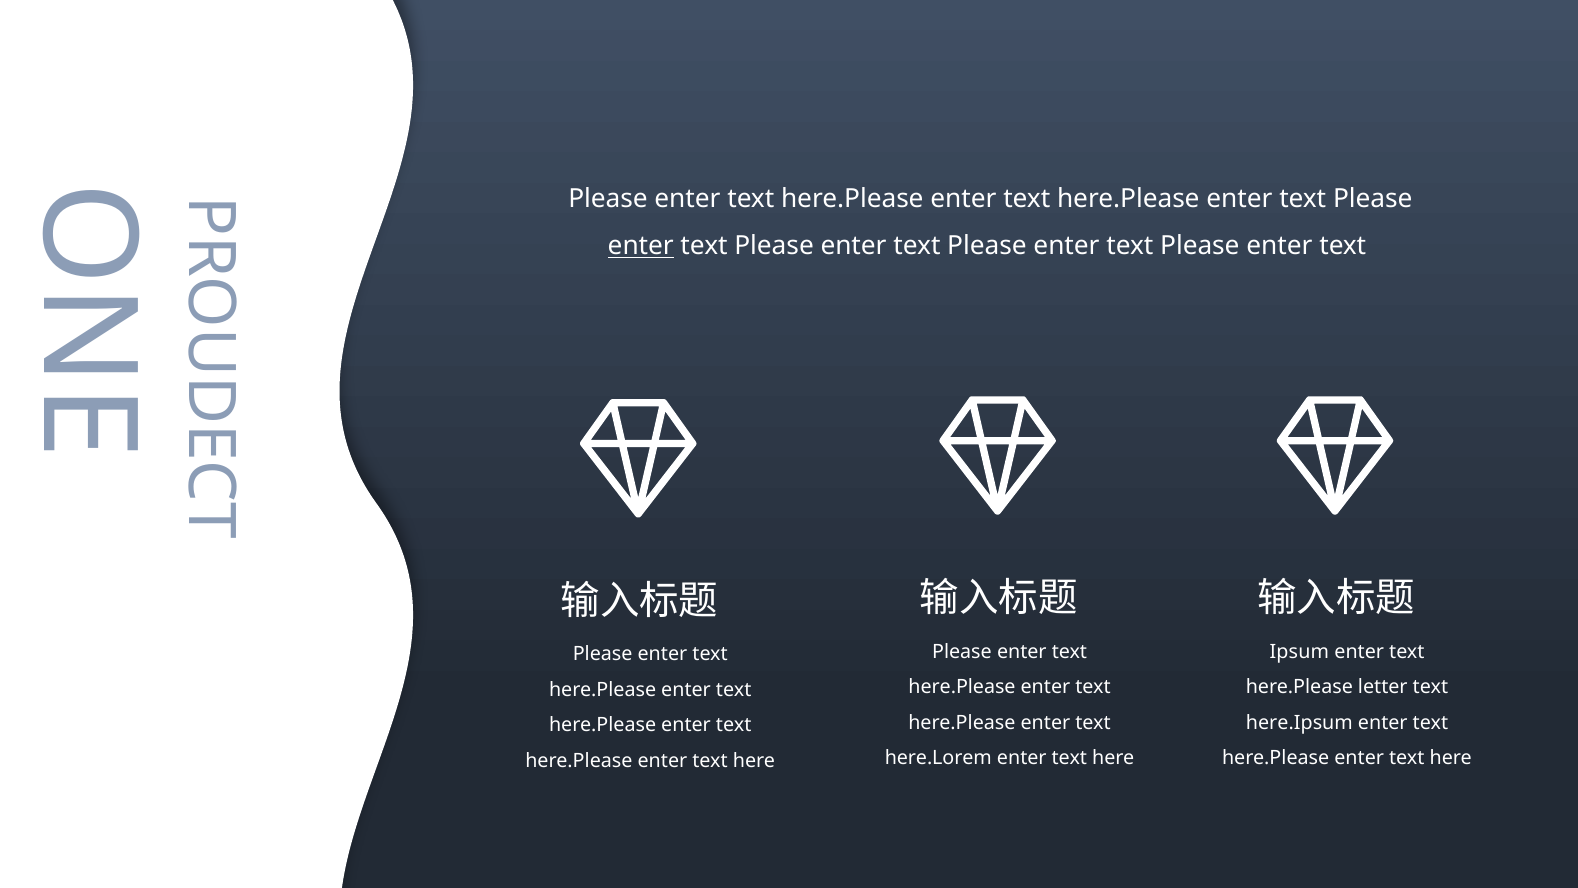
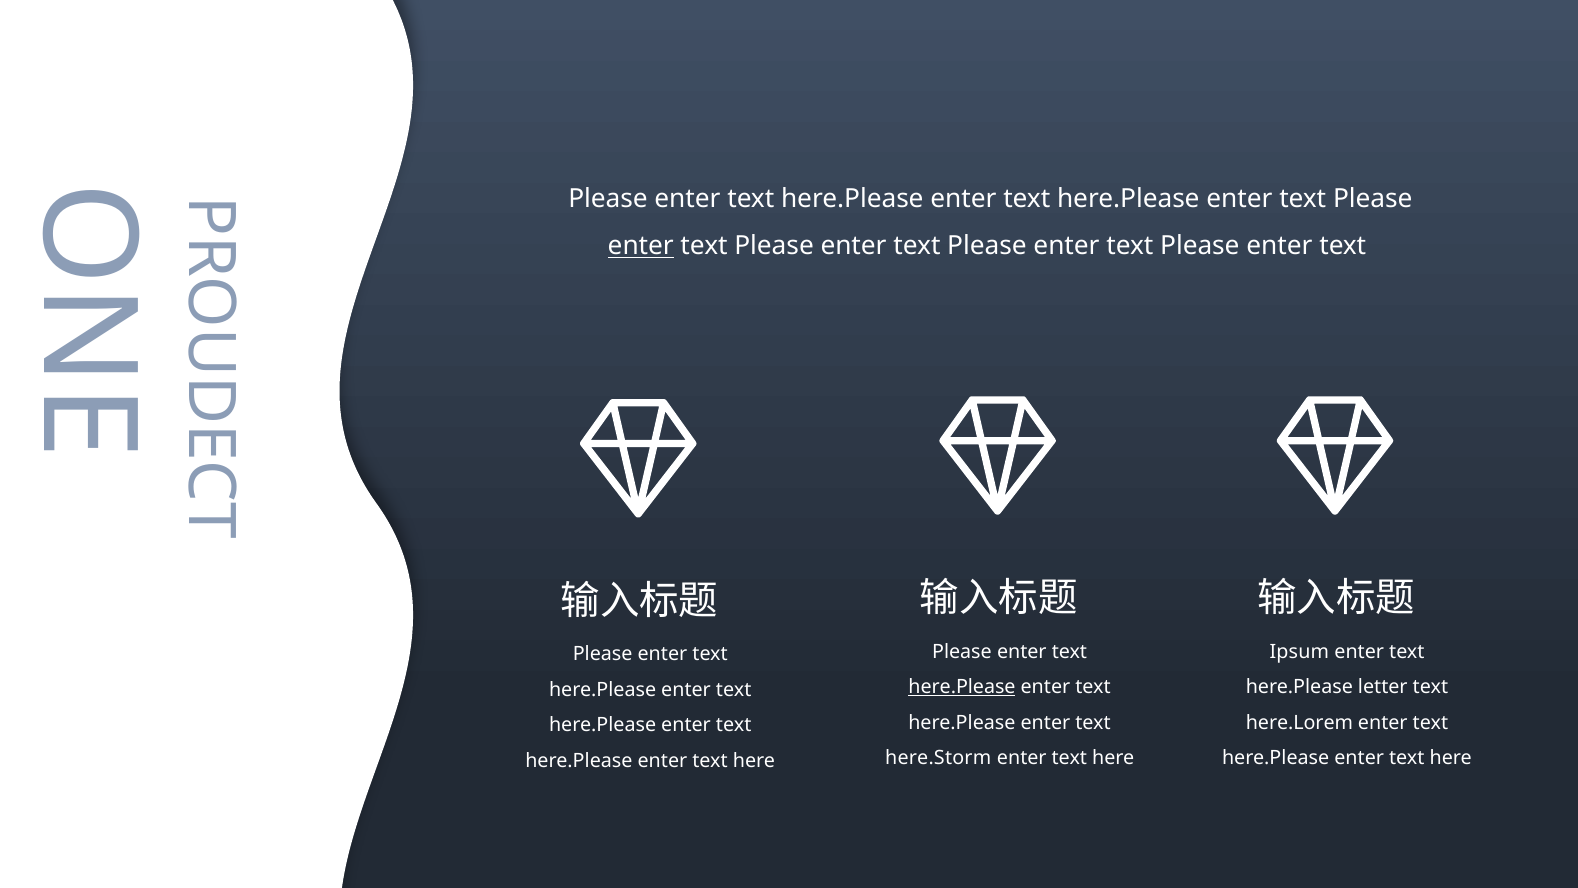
here.Please at (962, 687) underline: none -> present
here.Ipsum: here.Ipsum -> here.Lorem
here.Lorem: here.Lorem -> here.Storm
